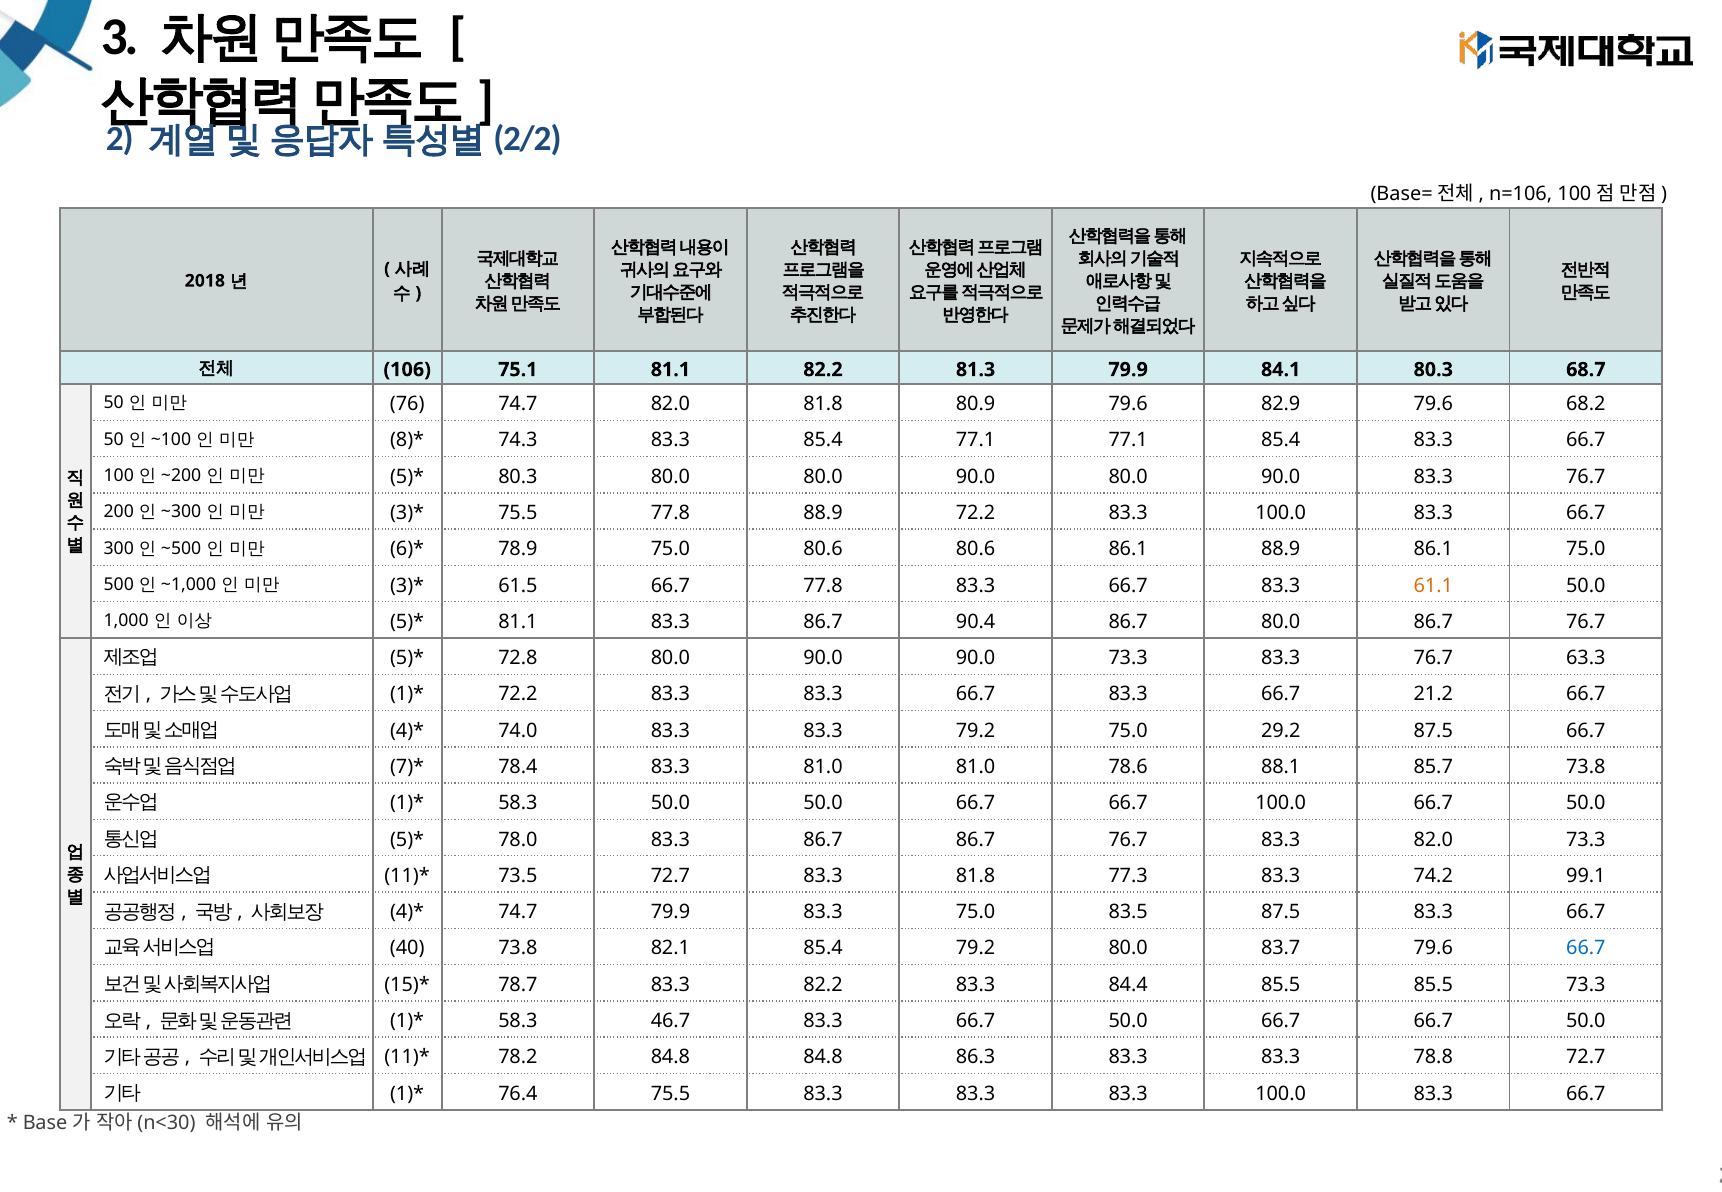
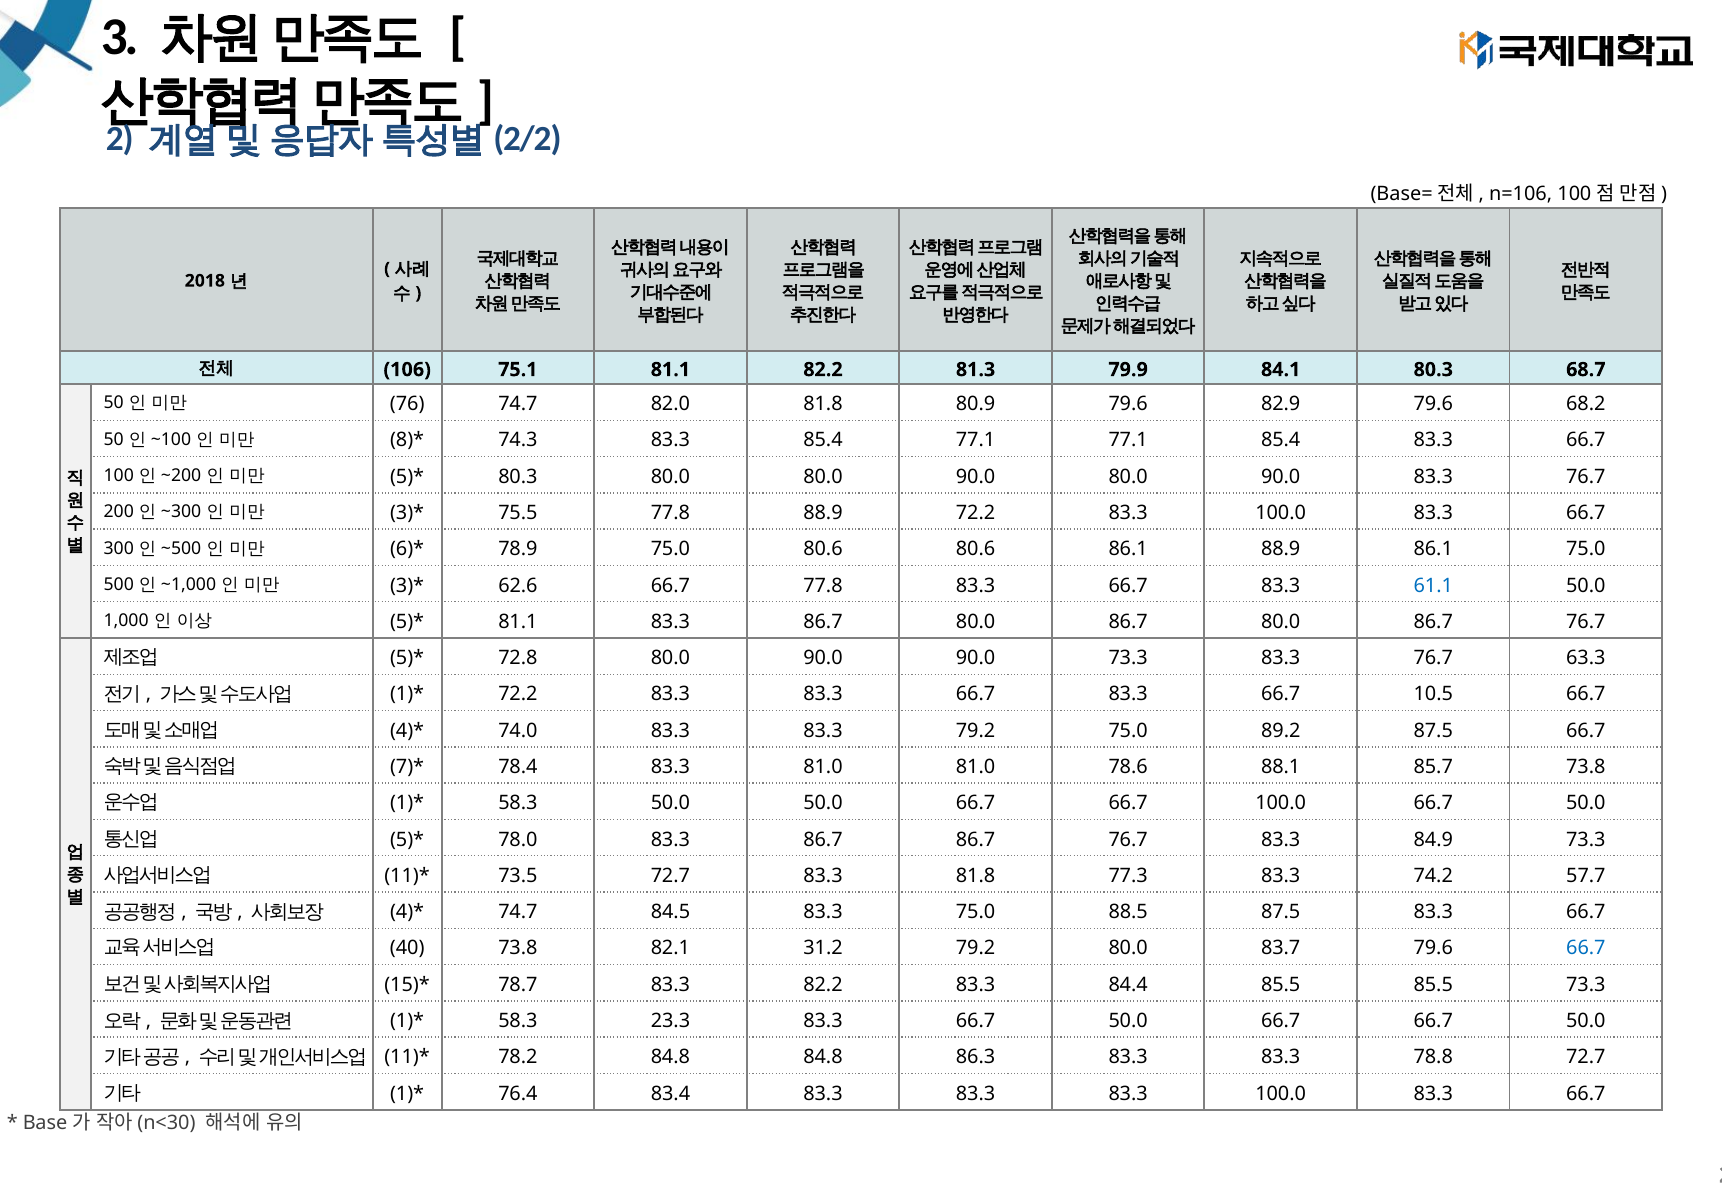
61.5: 61.5 -> 62.6
61.1 colour: orange -> blue
83.3 86.7 90.4: 90.4 -> 80.0
21.2: 21.2 -> 10.5
29.2: 29.2 -> 89.2
83.3 82.0: 82.0 -> 84.9
99.1: 99.1 -> 57.7
74.7 79.9: 79.9 -> 84.5
83.5: 83.5 -> 88.5
82.1 85.4: 85.4 -> 31.2
46.7: 46.7 -> 23.3
76.4 75.5: 75.5 -> 83.4
